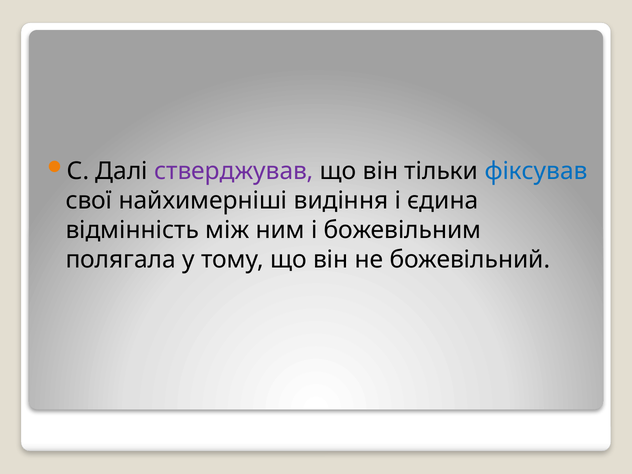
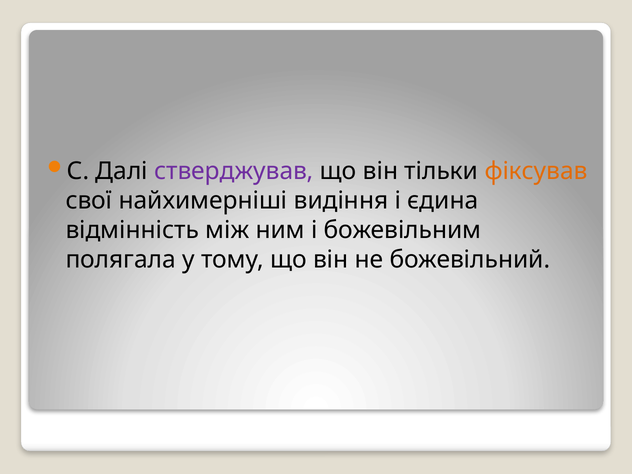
фіксував colour: blue -> orange
